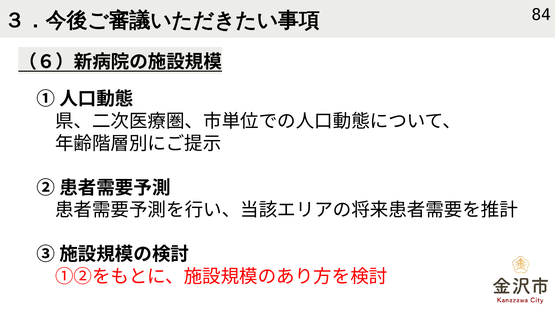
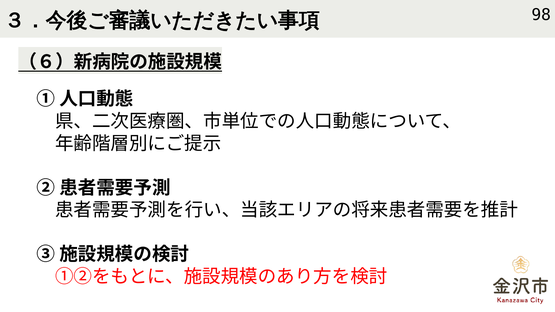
84: 84 -> 98
